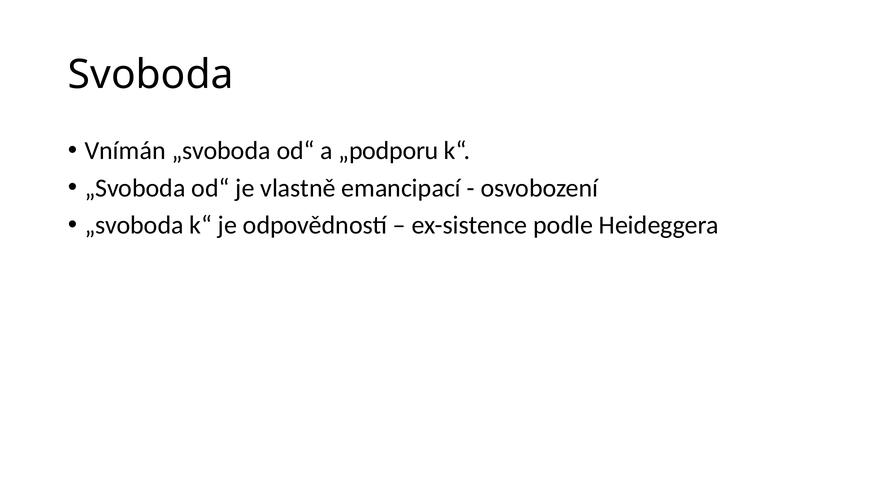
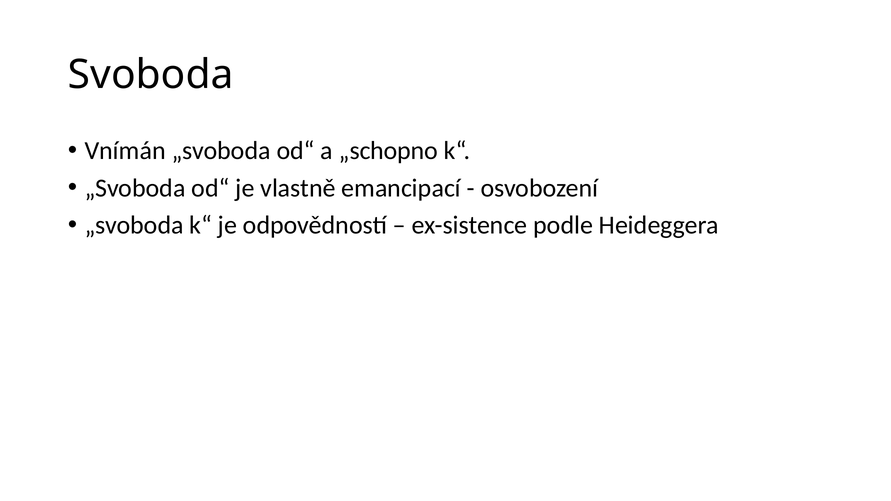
„podporu: „podporu -> „schopno
